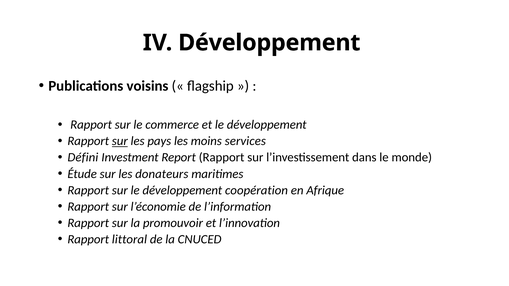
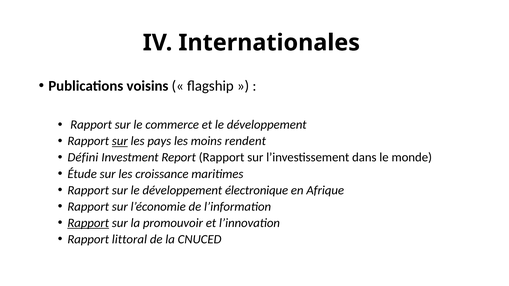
IV Développement: Développement -> Internationales
services: services -> rendent
donateurs: donateurs -> croissance
coopération: coopération -> électronique
Rapport at (88, 223) underline: none -> present
